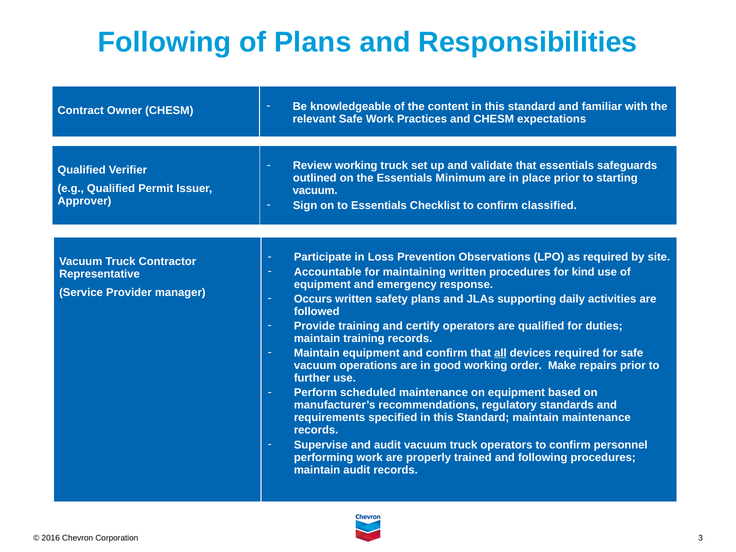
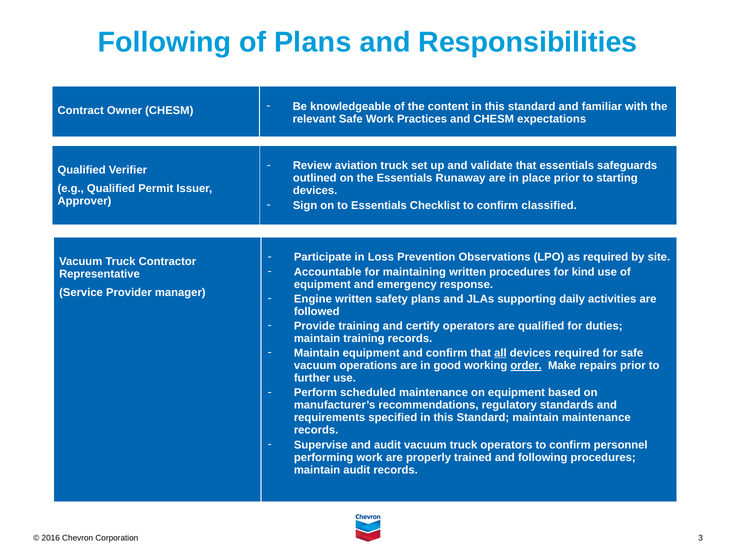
Review working: working -> aviation
Minimum: Minimum -> Runaway
vacuum at (315, 191): vacuum -> devices
Occurs: Occurs -> Engine
order underline: none -> present
